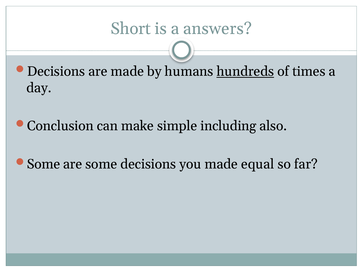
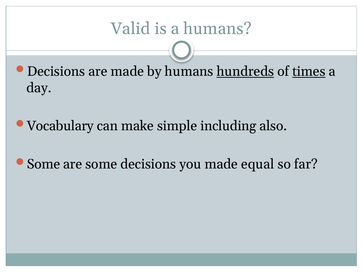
Short: Short -> Valid
a answers: answers -> humans
times underline: none -> present
Conclusion: Conclusion -> Vocabulary
